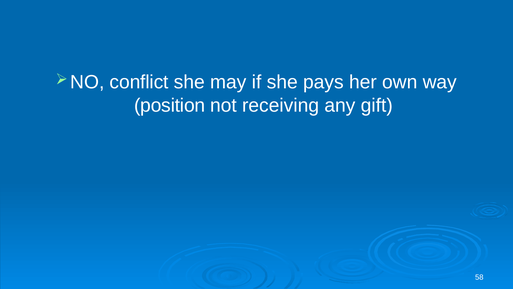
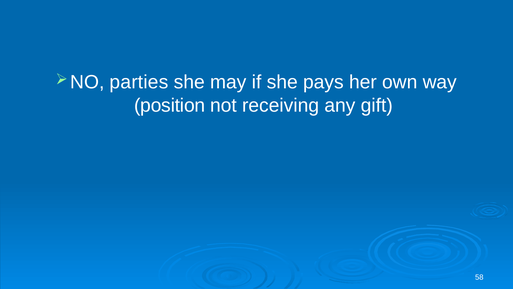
conflict: conflict -> parties
